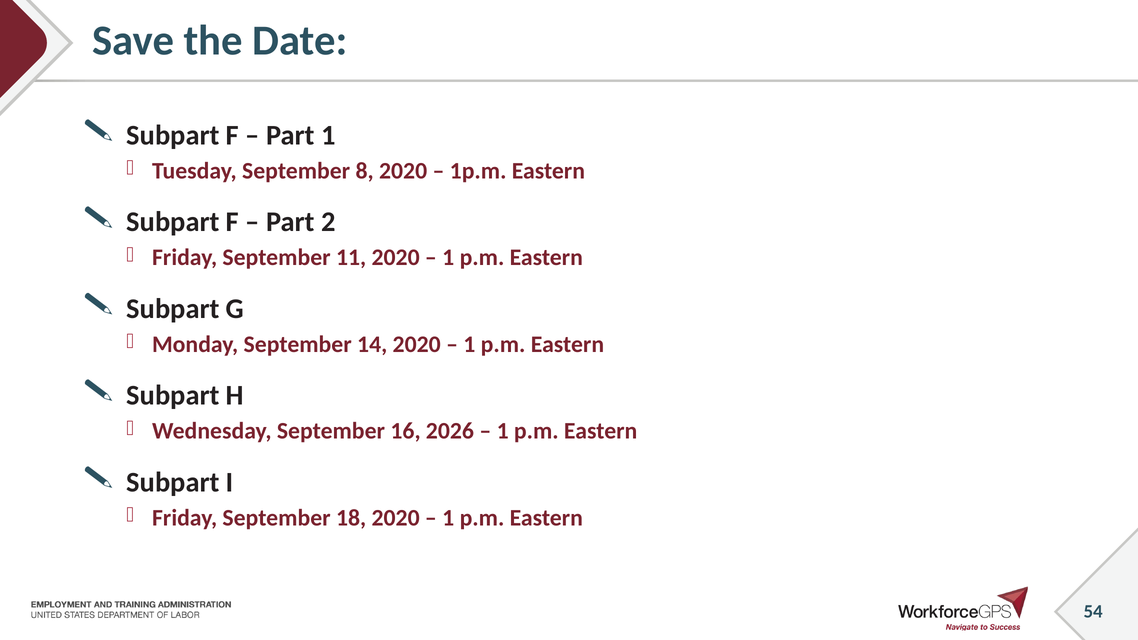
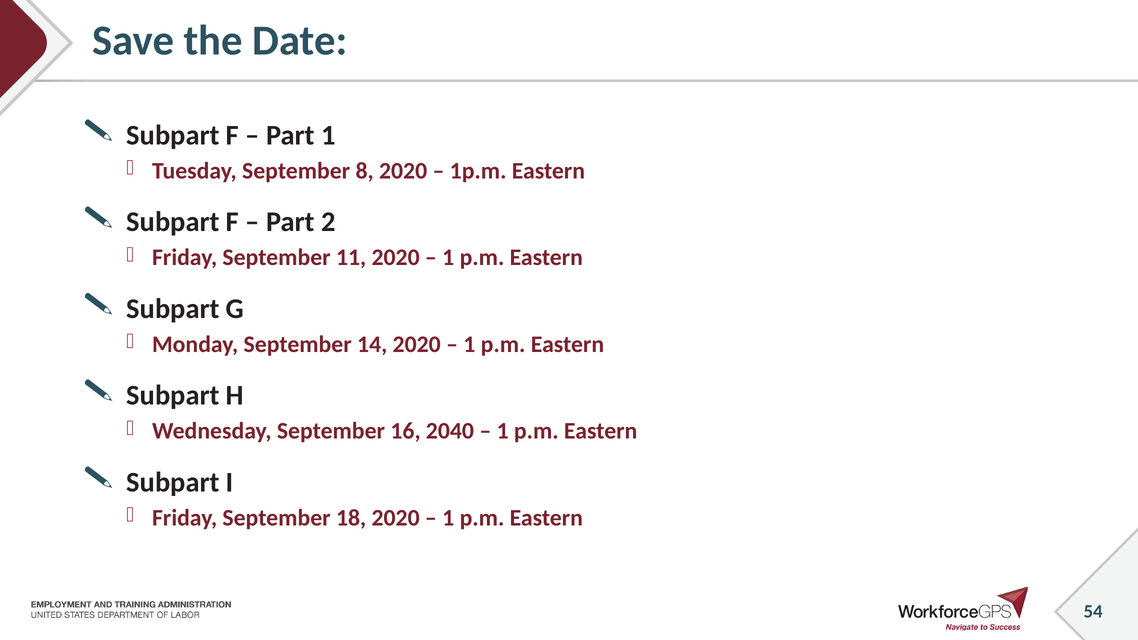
2026: 2026 -> 2040
